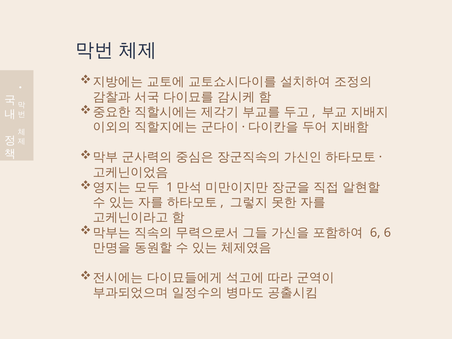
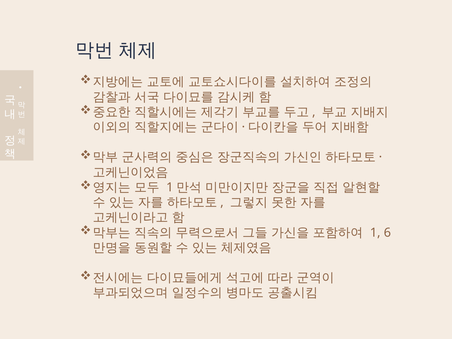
6 at (375, 233): 6 -> 1
